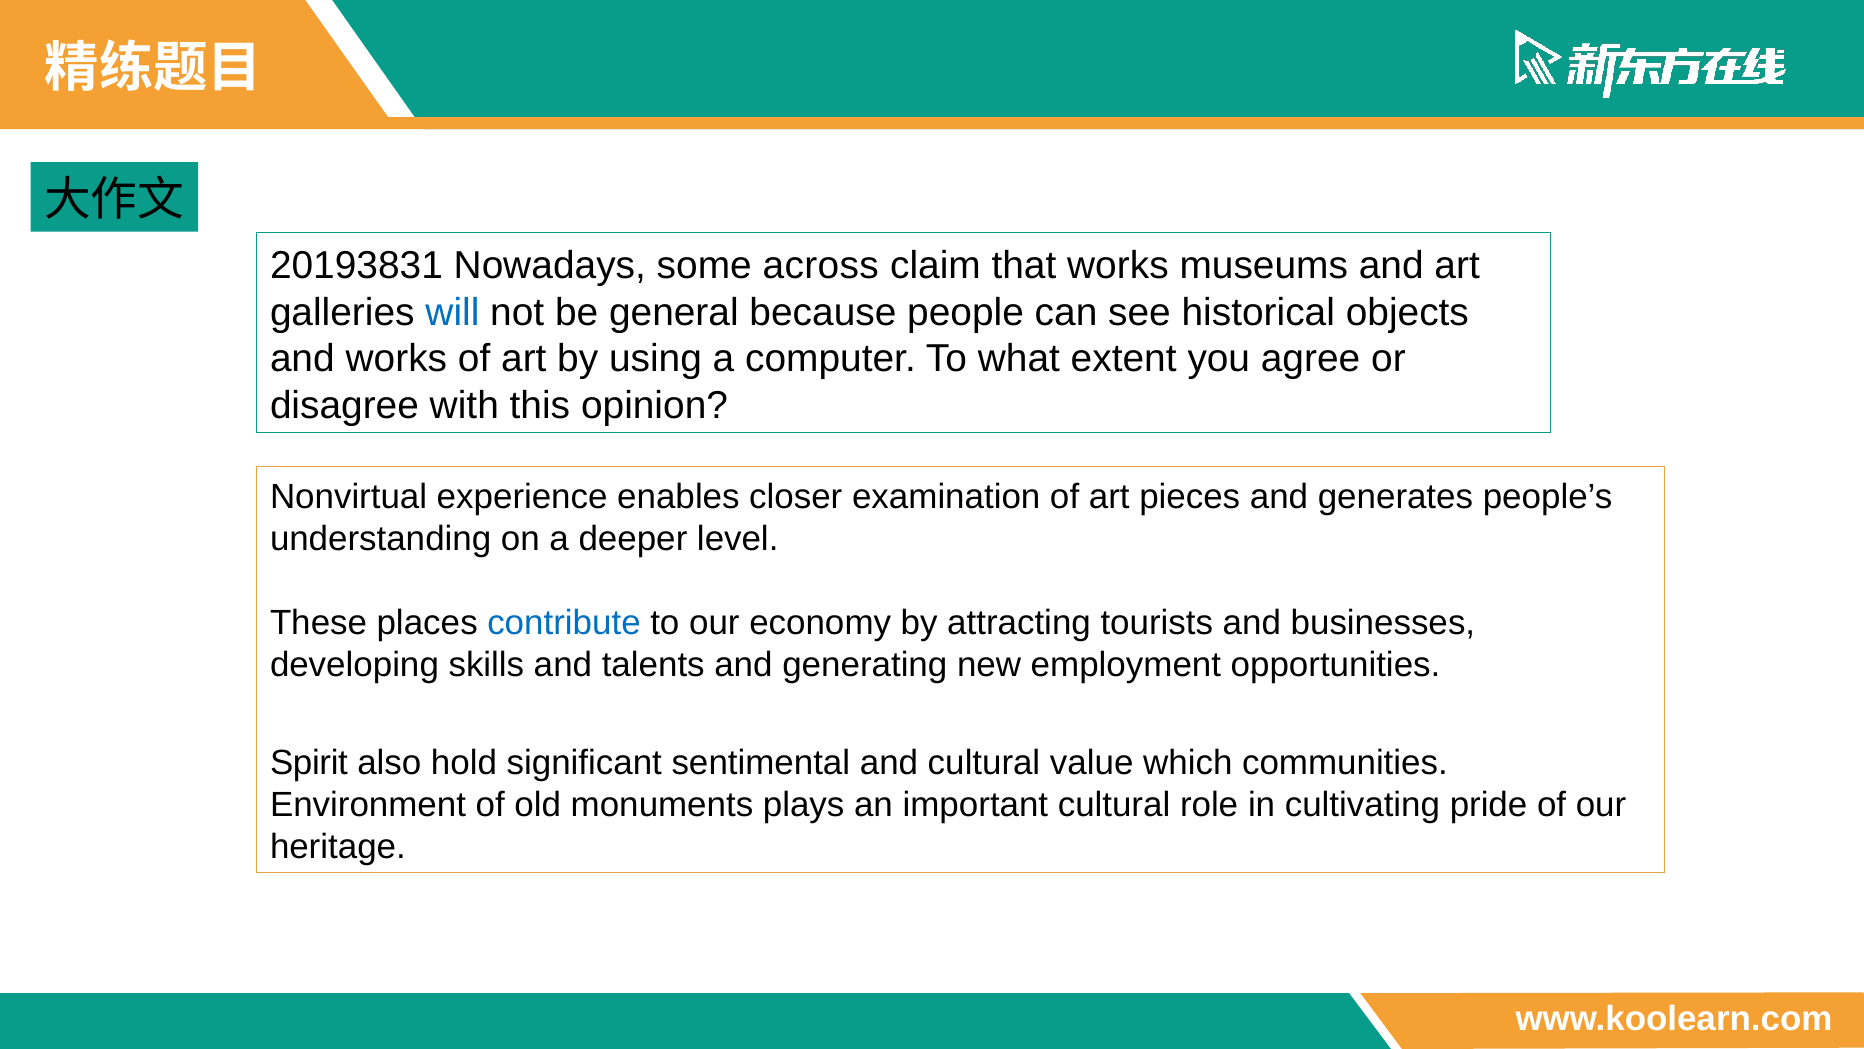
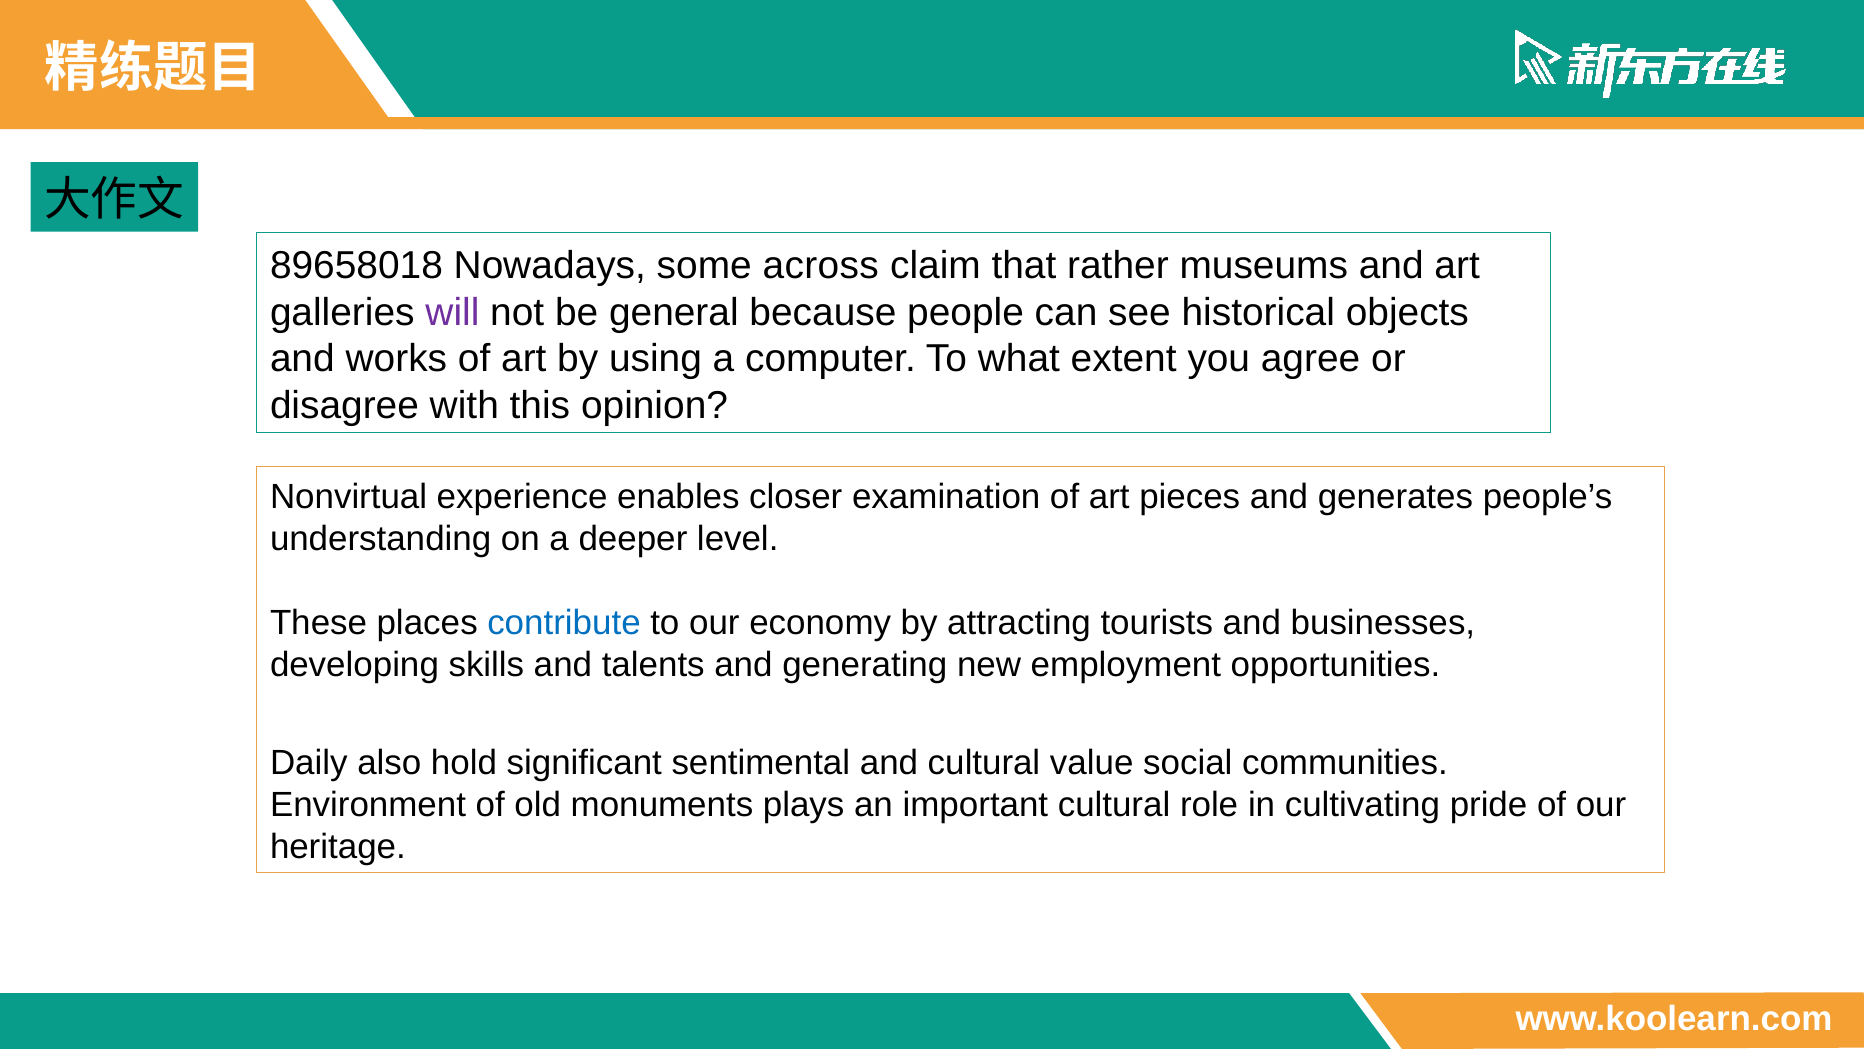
20193831: 20193831 -> 89658018
that works: works -> rather
will colour: blue -> purple
Spirit: Spirit -> Daily
which: which -> social
